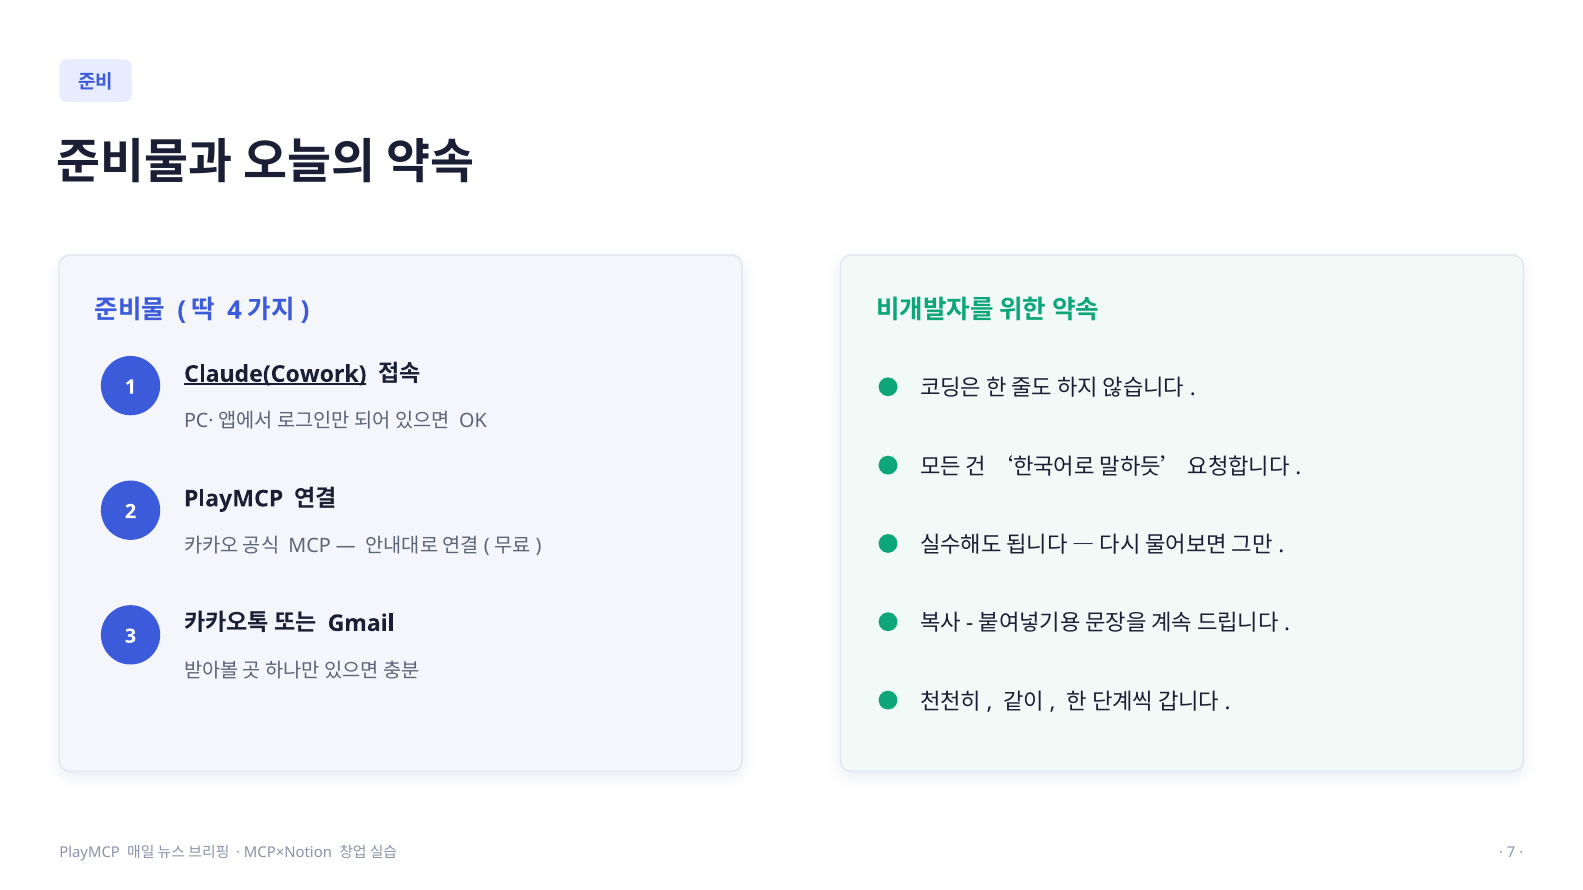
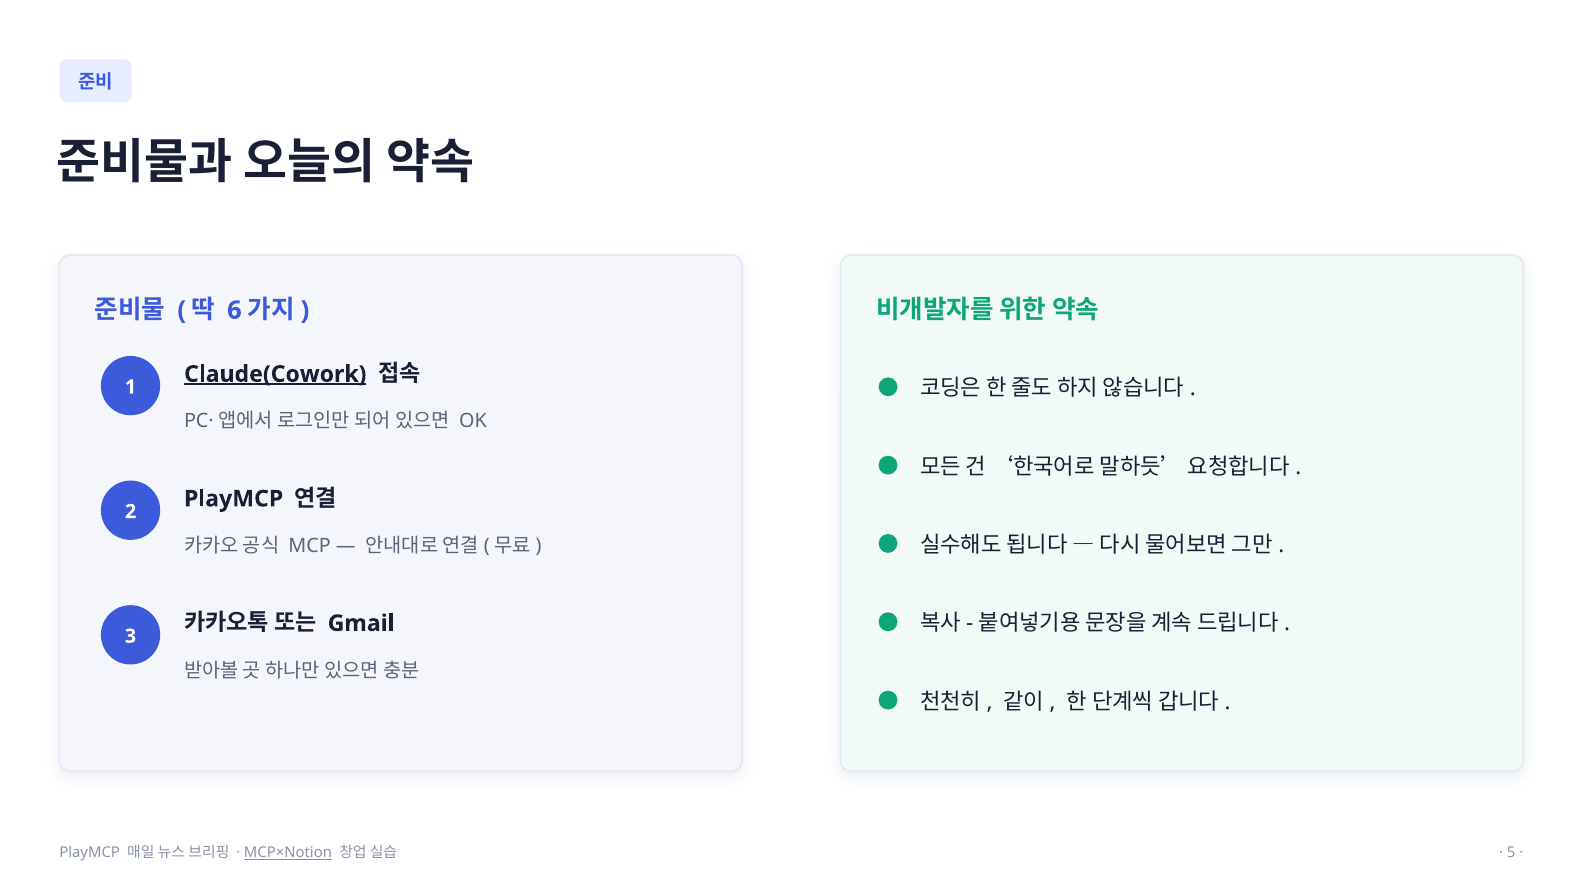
4: 4 -> 6
MCP×Notion underline: none -> present
7: 7 -> 5
